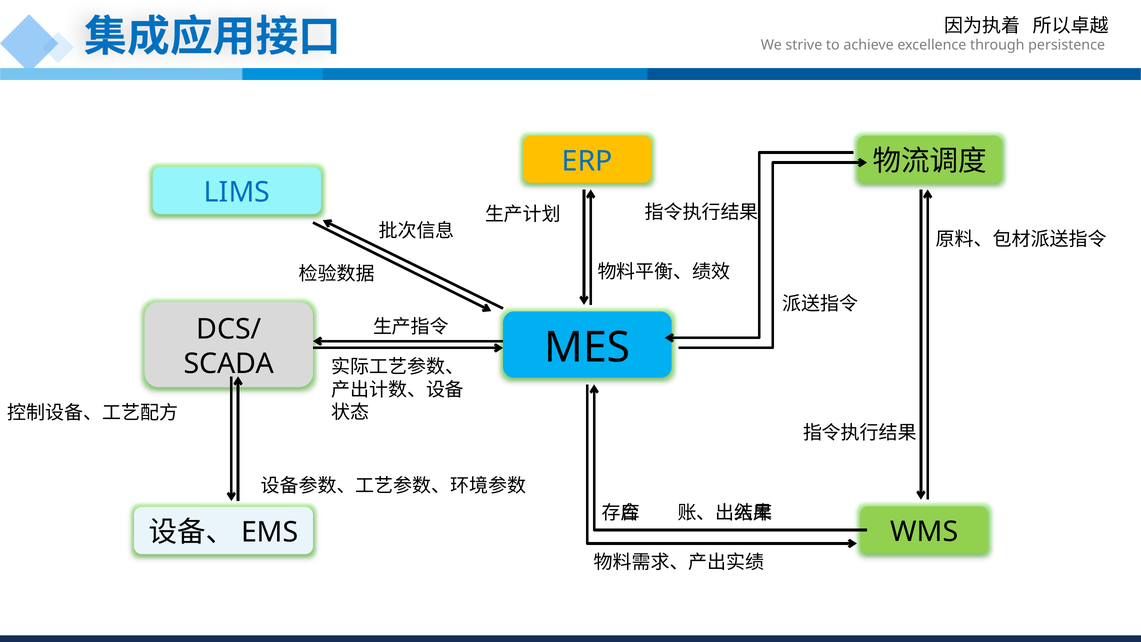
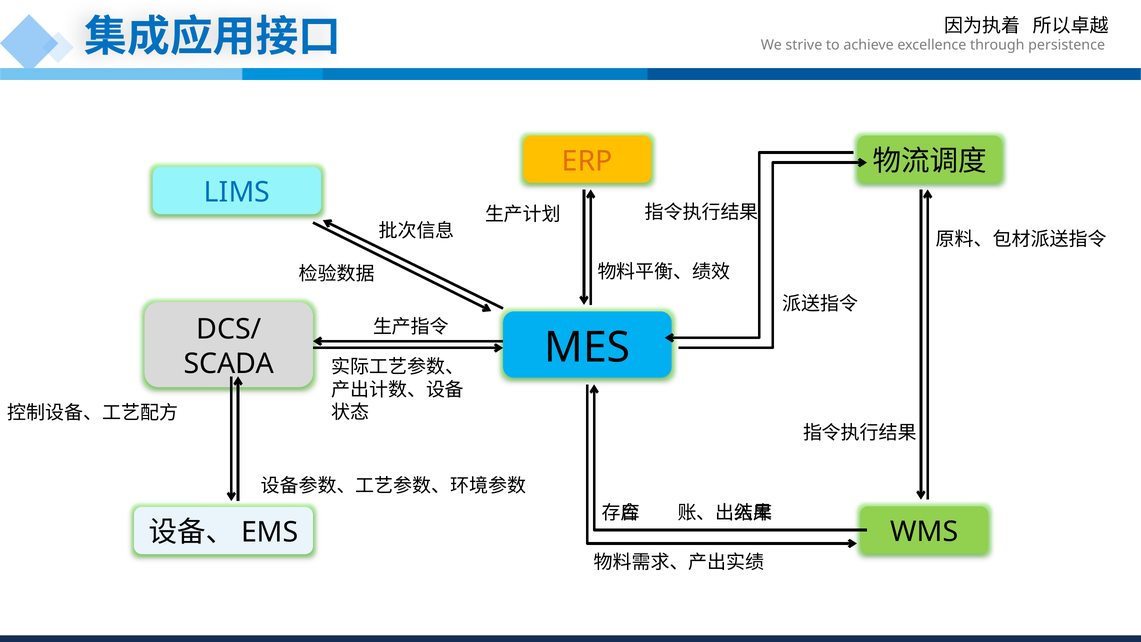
ERP colour: blue -> orange
